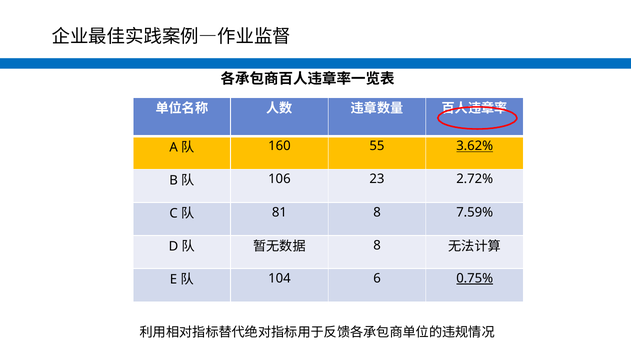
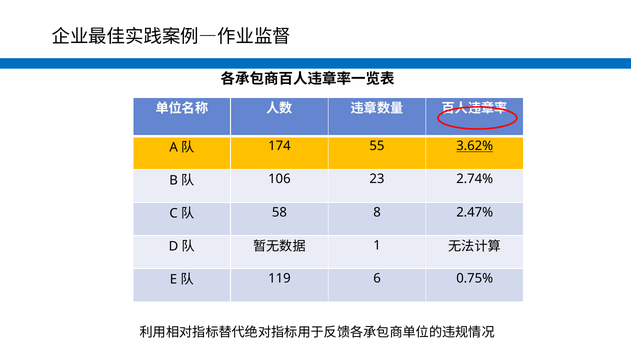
160: 160 -> 174
2.72%: 2.72% -> 2.74%
81: 81 -> 58
7.59%: 7.59% -> 2.47%
8 at (377, 245): 8 -> 1
104: 104 -> 119
0.75% underline: present -> none
